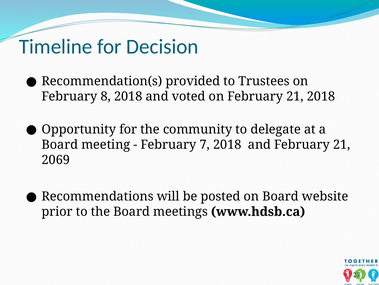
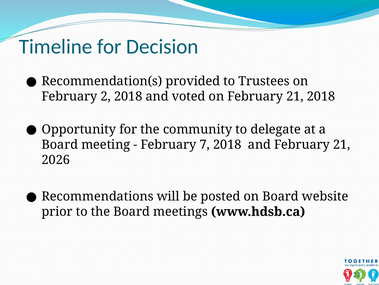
8: 8 -> 2
2069: 2069 -> 2026
